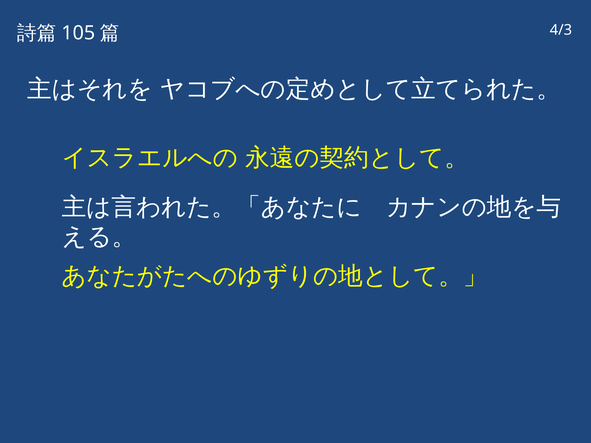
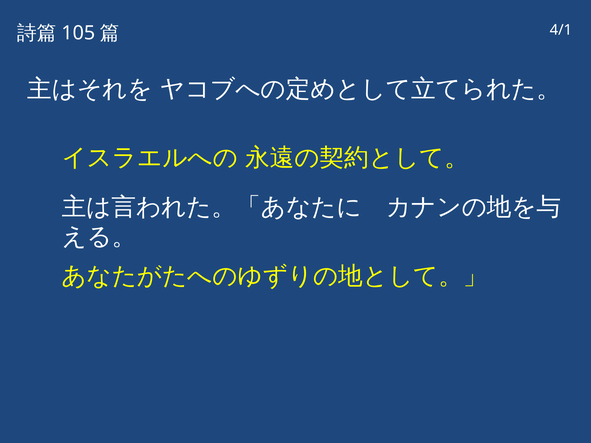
4/3: 4/3 -> 4/1
